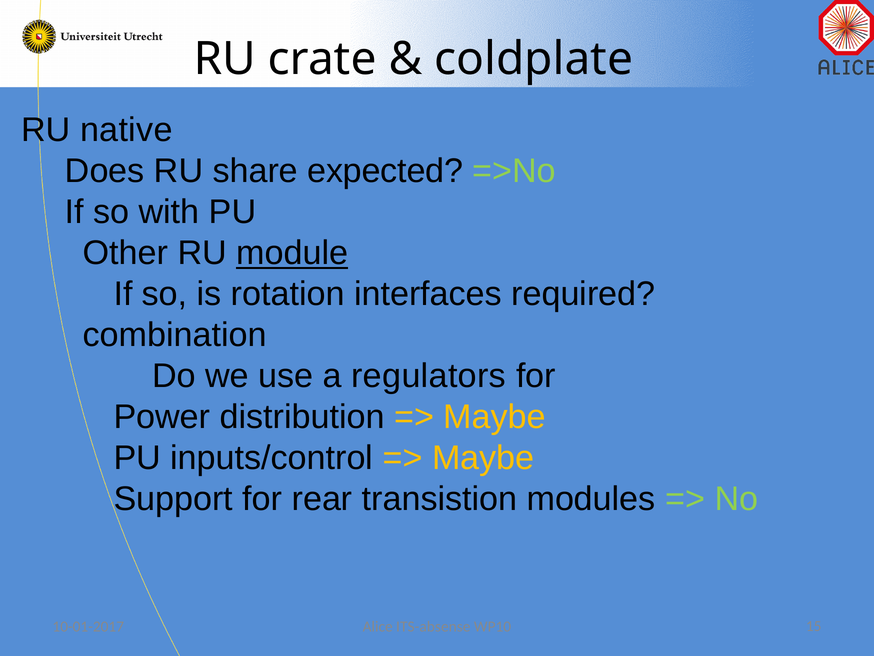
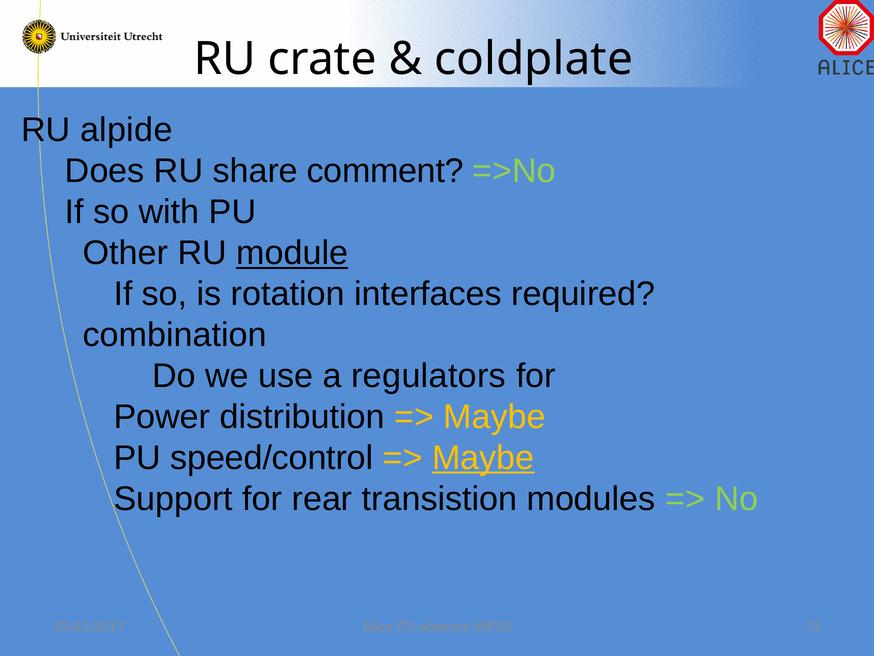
native: native -> alpide
expected: expected -> comment
inputs/control: inputs/control -> speed/control
Maybe at (483, 458) underline: none -> present
